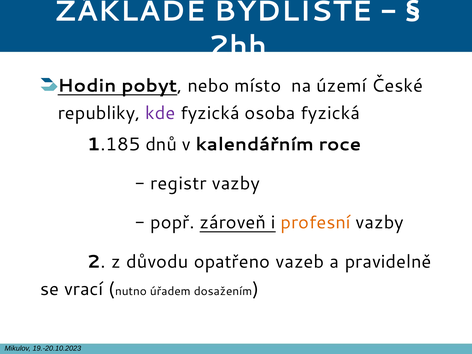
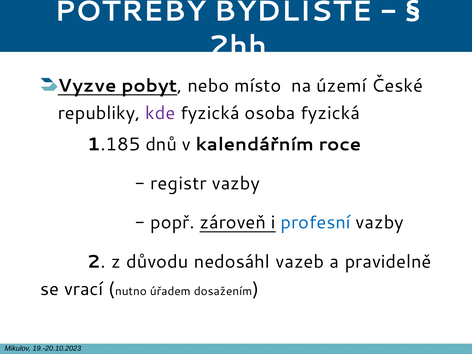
ZÁKLADĚ: ZÁKLADĚ -> POTŘEBY
Hodin: Hodin -> Vyzve
profesní colour: orange -> blue
opatřeno: opatřeno -> nedosáhl
